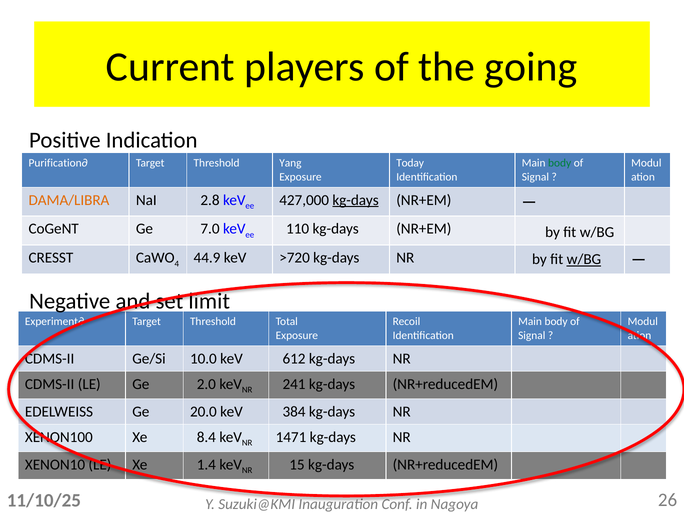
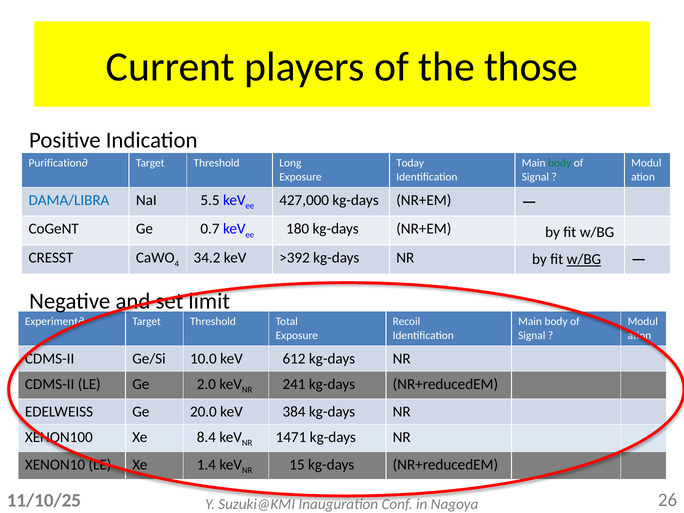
going: going -> those
Yang: Yang -> Long
DAMA/LIBRA colour: orange -> blue
2.8: 2.8 -> 5.5
kg-days at (356, 200) underline: present -> none
7.0: 7.0 -> 0.7
110: 110 -> 180
44.9: 44.9 -> 34.2
>720: >720 -> >392
